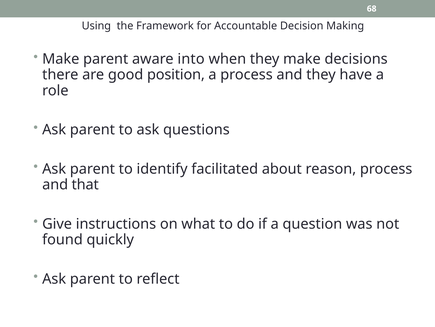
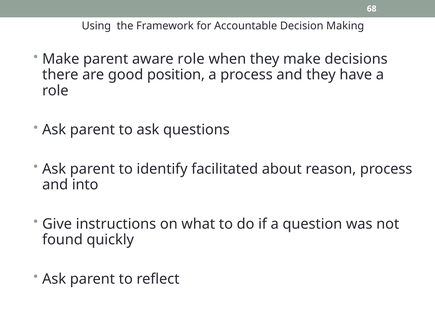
aware into: into -> role
that: that -> into
